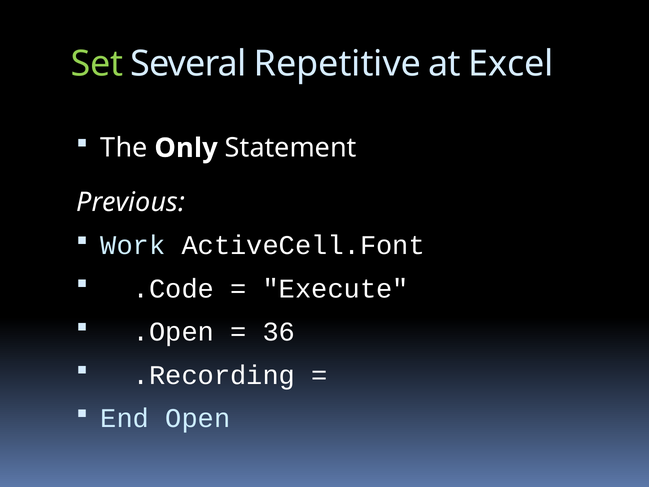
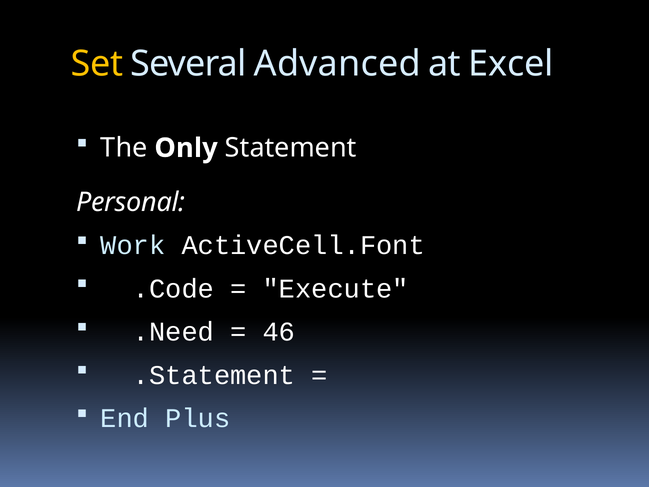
Set colour: light green -> yellow
Repetitive: Repetitive -> Advanced
Previous: Previous -> Personal
.Open: .Open -> .Need
36: 36 -> 46
.Recording: .Recording -> .Statement
Open: Open -> Plus
